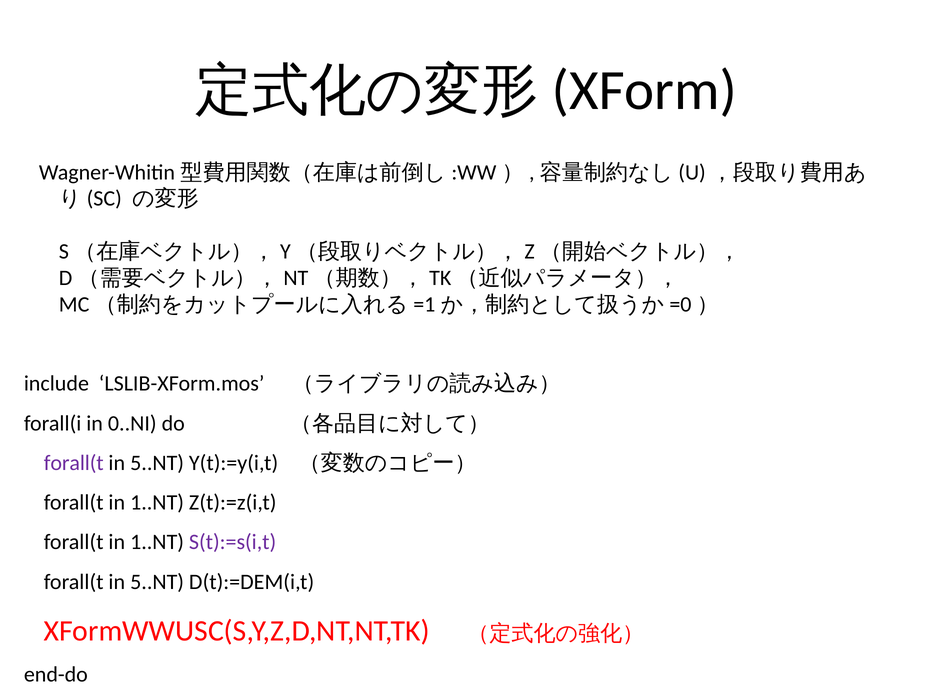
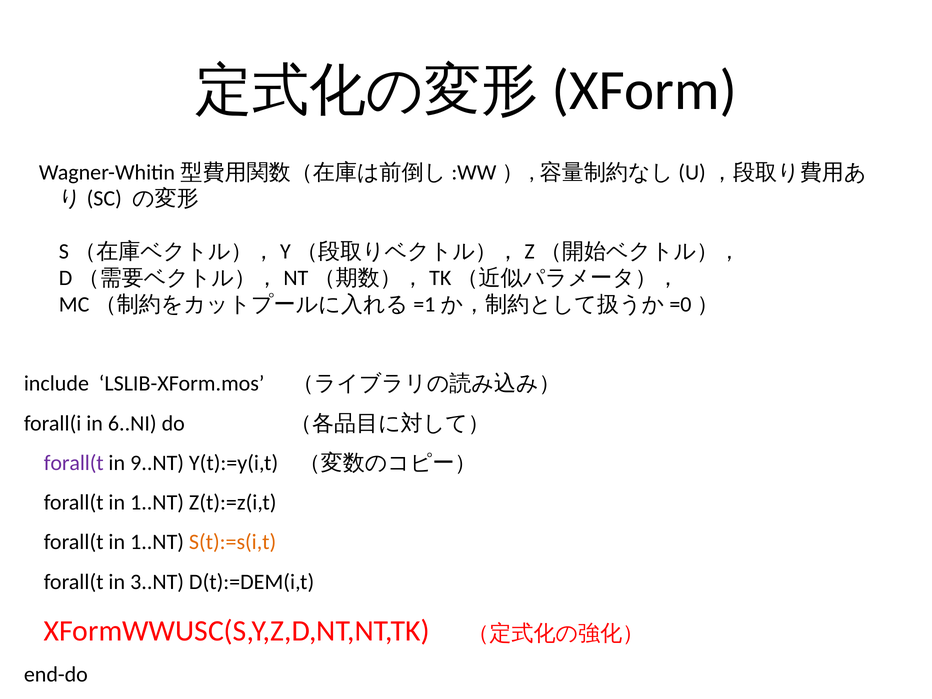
0..NI: 0..NI -> 6..NI
5..NT at (157, 463): 5..NT -> 9..NT
S(t):=s(i,t colour: purple -> orange
5..NT at (157, 582): 5..NT -> 3..NT
